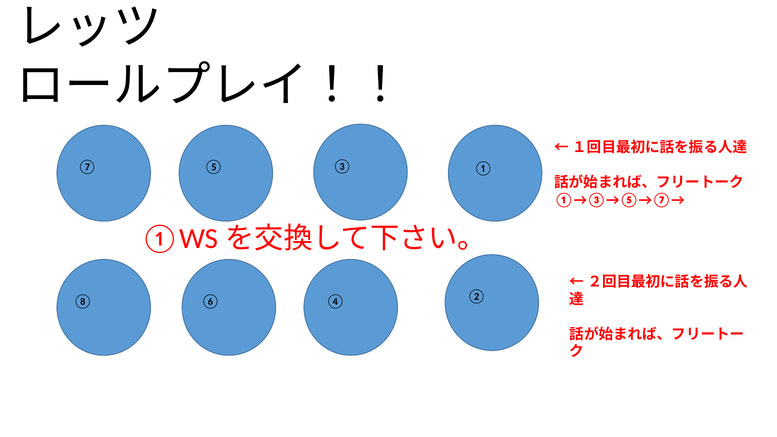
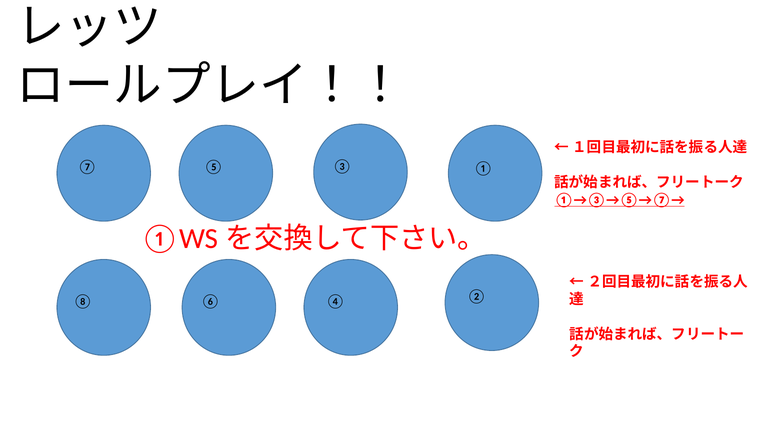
①→③→⑤→⑦→ underline: none -> present
